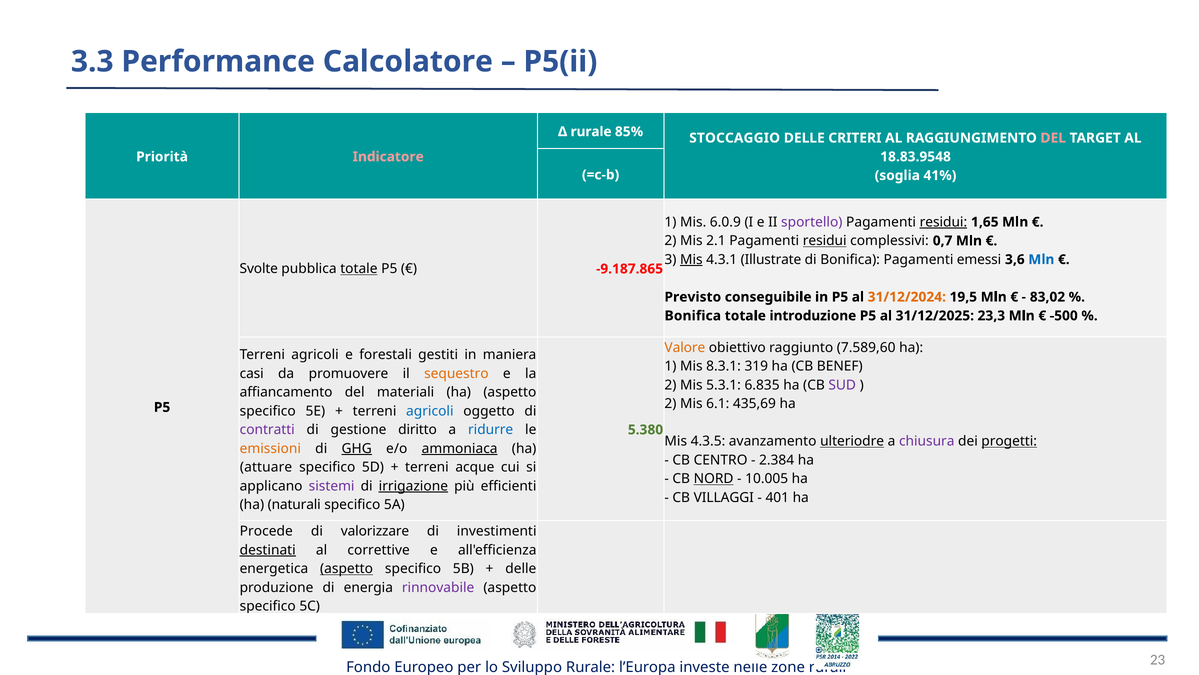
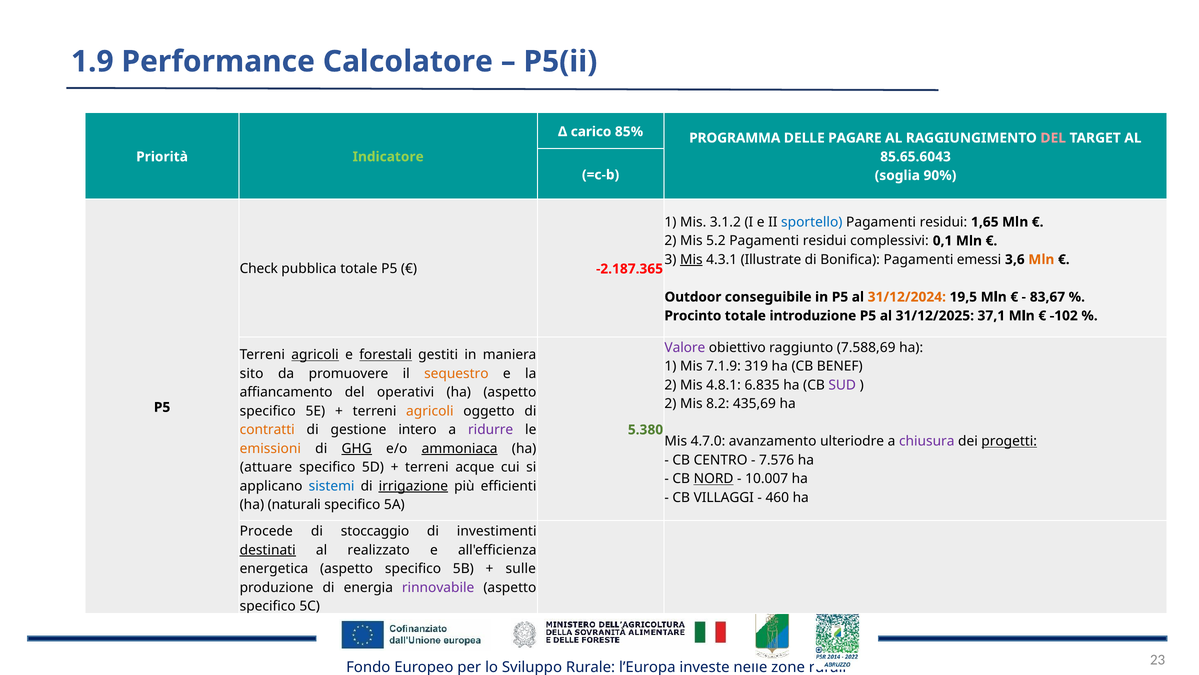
3.3: 3.3 -> 1.9
Δ rurale: rurale -> carico
STOCCAGGIO: STOCCAGGIO -> PROGRAMMA
CRITERI: CRITERI -> PAGARE
Indicatore colour: pink -> light green
18.83.9548: 18.83.9548 -> 85.65.6043
41%: 41% -> 90%
6.0.9: 6.0.9 -> 3.1.2
sportello colour: purple -> blue
residui at (943, 222) underline: present -> none
2.1: 2.1 -> 5.2
residui at (825, 241) underline: present -> none
0,7: 0,7 -> 0,1
Mln at (1041, 259) colour: blue -> orange
Svolte: Svolte -> Check
totale at (359, 269) underline: present -> none
-9.187.865: -9.187.865 -> -2.187.365
Previsto: Previsto -> Outdoor
83,02: 83,02 -> 83,67
Bonifica at (693, 316): Bonifica -> Procinto
23,3: 23,3 -> 37,1
-500: -500 -> -102
Valore colour: orange -> purple
7.589,60: 7.589,60 -> 7.588,69
agricoli at (315, 355) underline: none -> present
forestali underline: none -> present
8.3.1: 8.3.1 -> 7.1.9
casi: casi -> sito
5.3.1: 5.3.1 -> 4.8.1
materiali: materiali -> operativi
6.1: 6.1 -> 8.2
agricoli at (430, 411) colour: blue -> orange
contratti colour: purple -> orange
diritto: diritto -> intero
ridurre colour: blue -> purple
4.3.5: 4.3.5 -> 4.7.0
ulteriodre underline: present -> none
2.384: 2.384 -> 7.576
10.005: 10.005 -> 10.007
sistemi colour: purple -> blue
401: 401 -> 460
valorizzare: valorizzare -> stoccaggio
correttive: correttive -> realizzato
aspetto at (347, 568) underline: present -> none
delle at (521, 568): delle -> sulle
